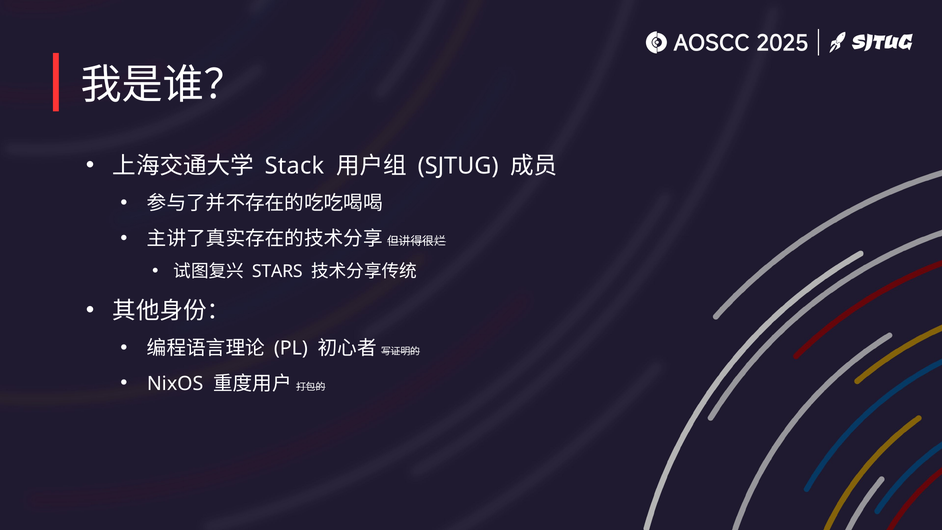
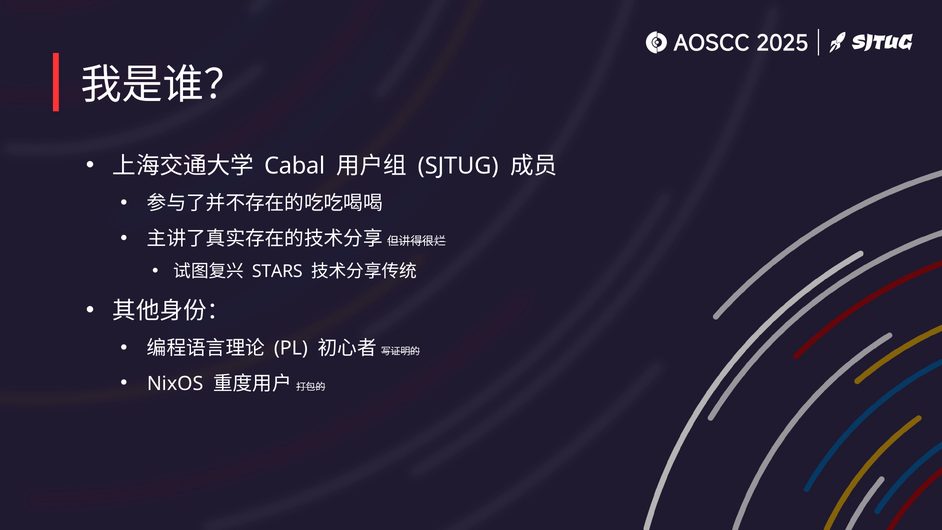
Stack: Stack -> Cabal
